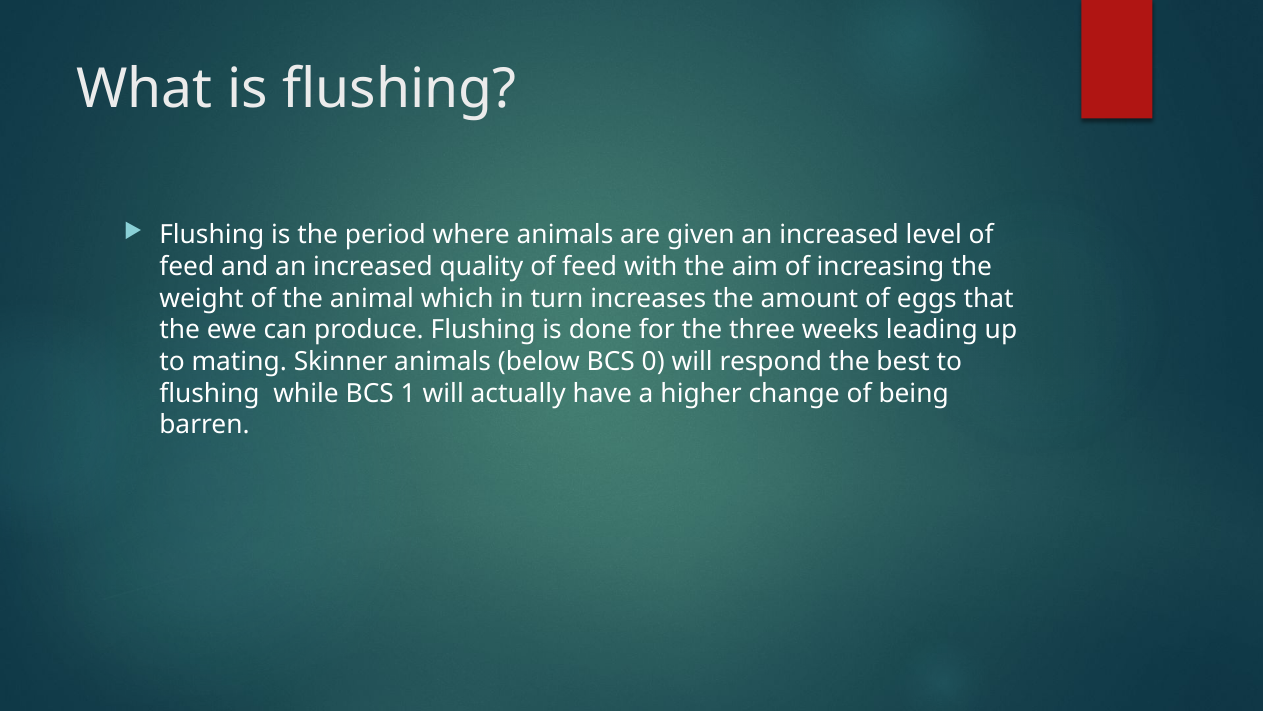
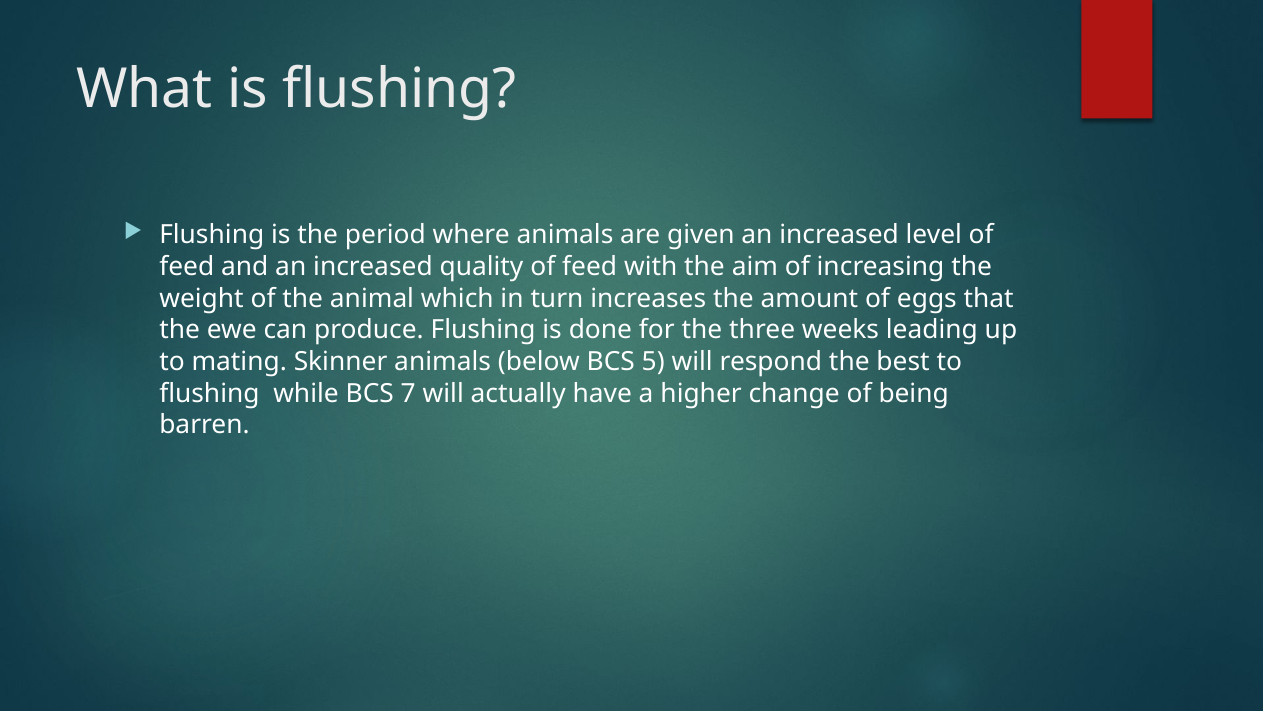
0: 0 -> 5
1: 1 -> 7
